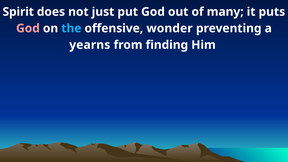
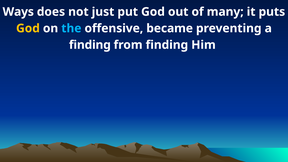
Spirit: Spirit -> Ways
God at (28, 28) colour: pink -> yellow
wonder: wonder -> became
yearns at (90, 45): yearns -> finding
